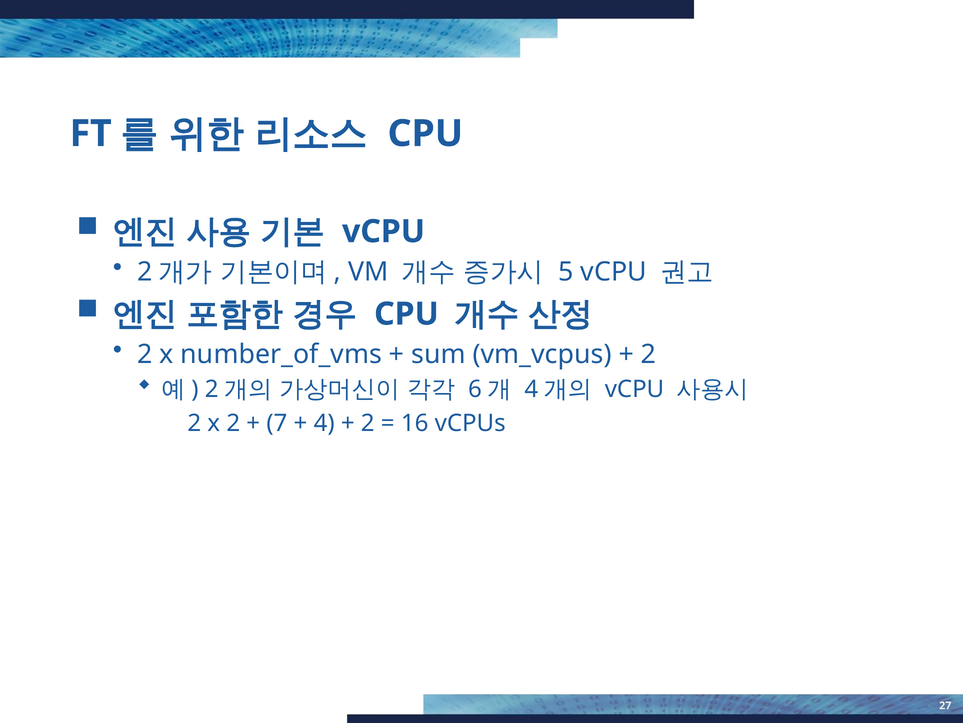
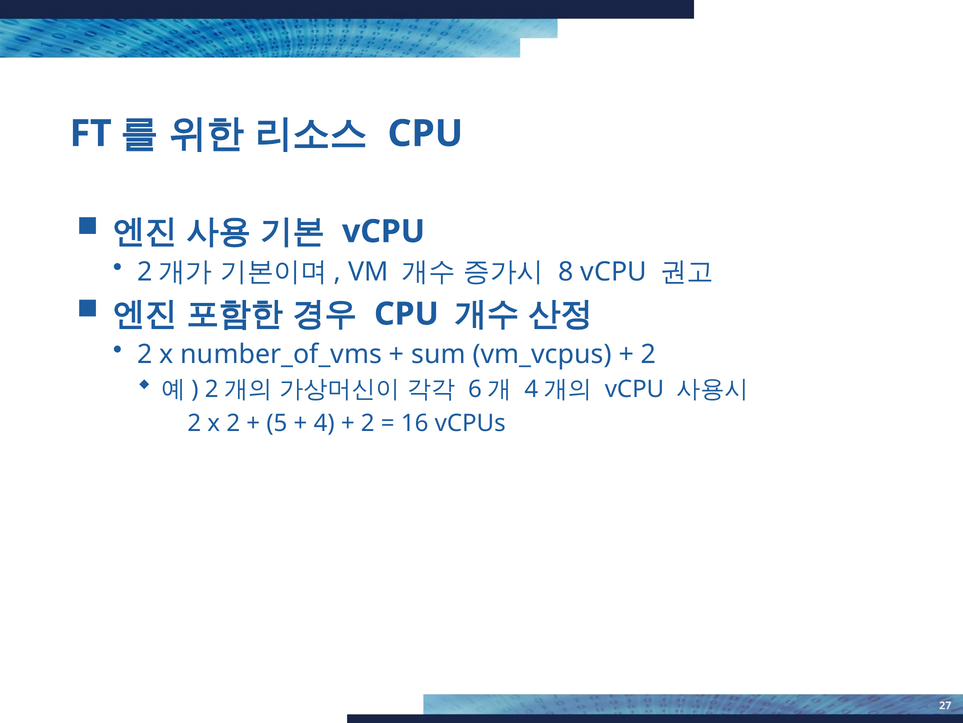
5: 5 -> 8
7: 7 -> 5
